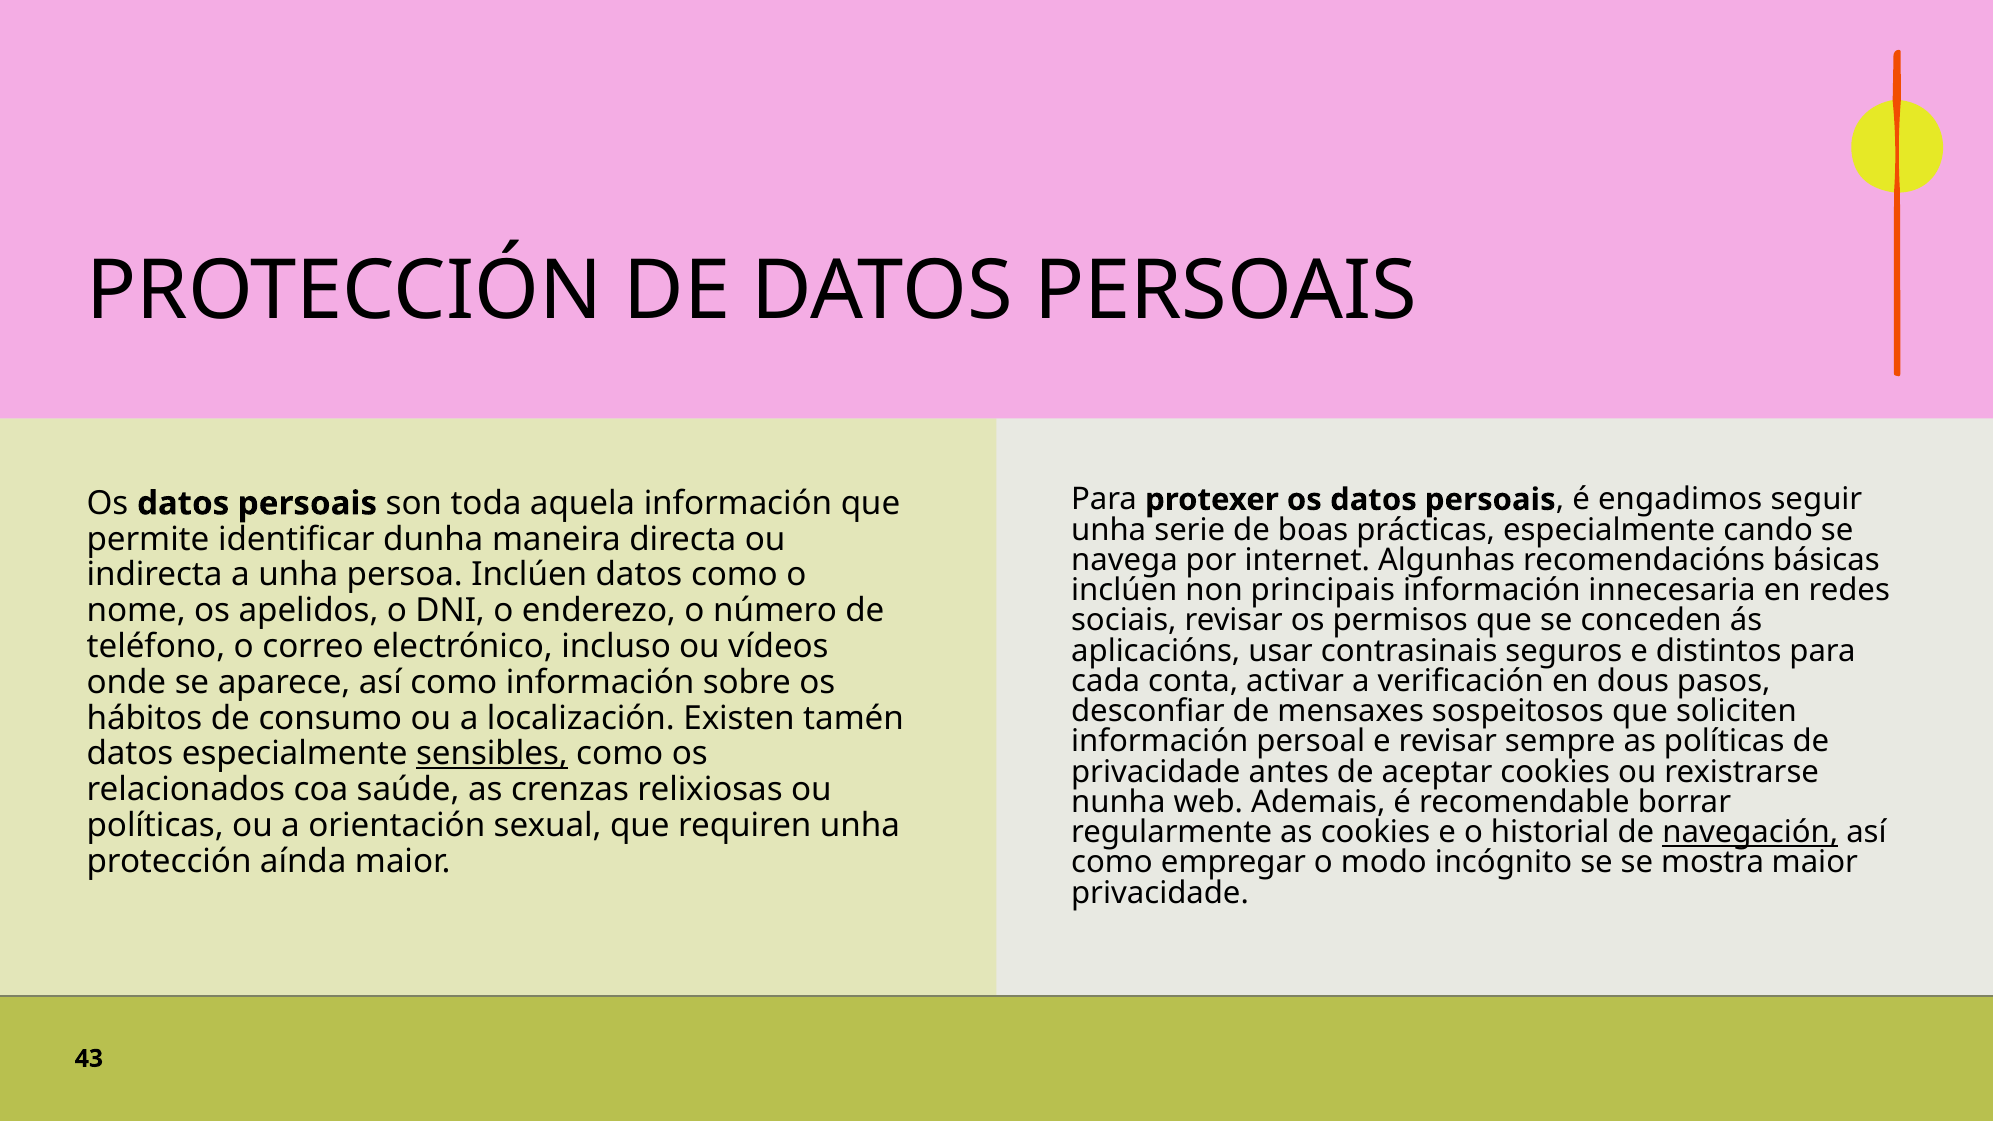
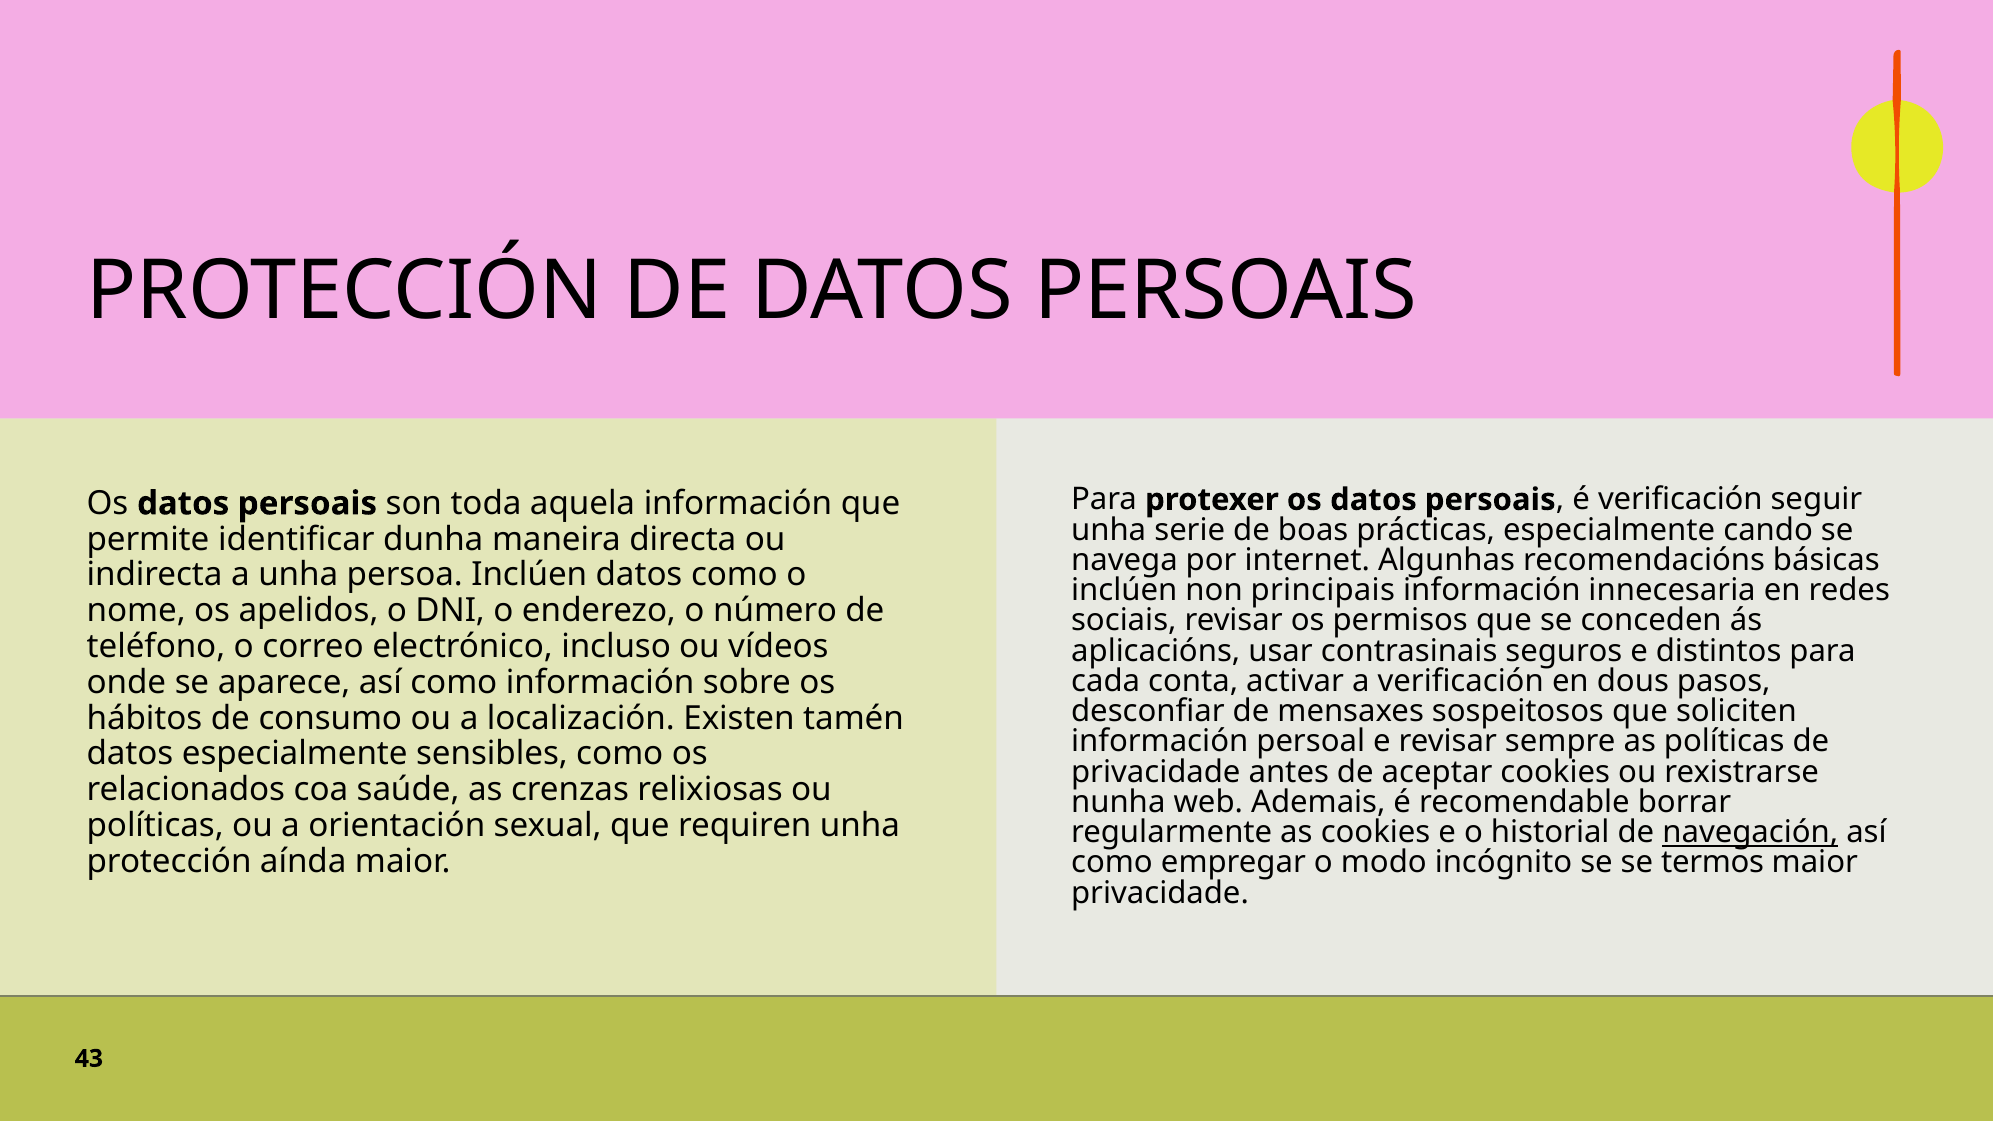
é engadimos: engadimos -> verificación
sensibles underline: present -> none
mostra: mostra -> termos
